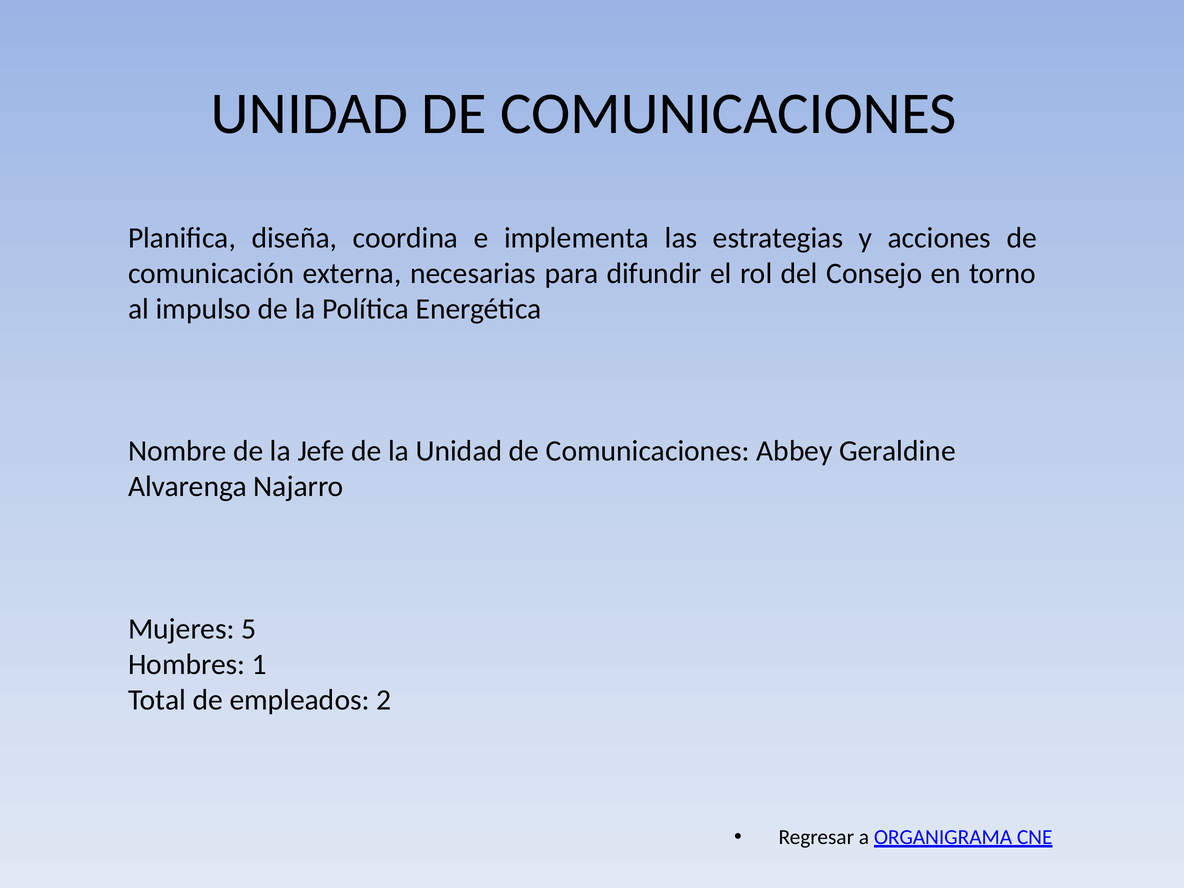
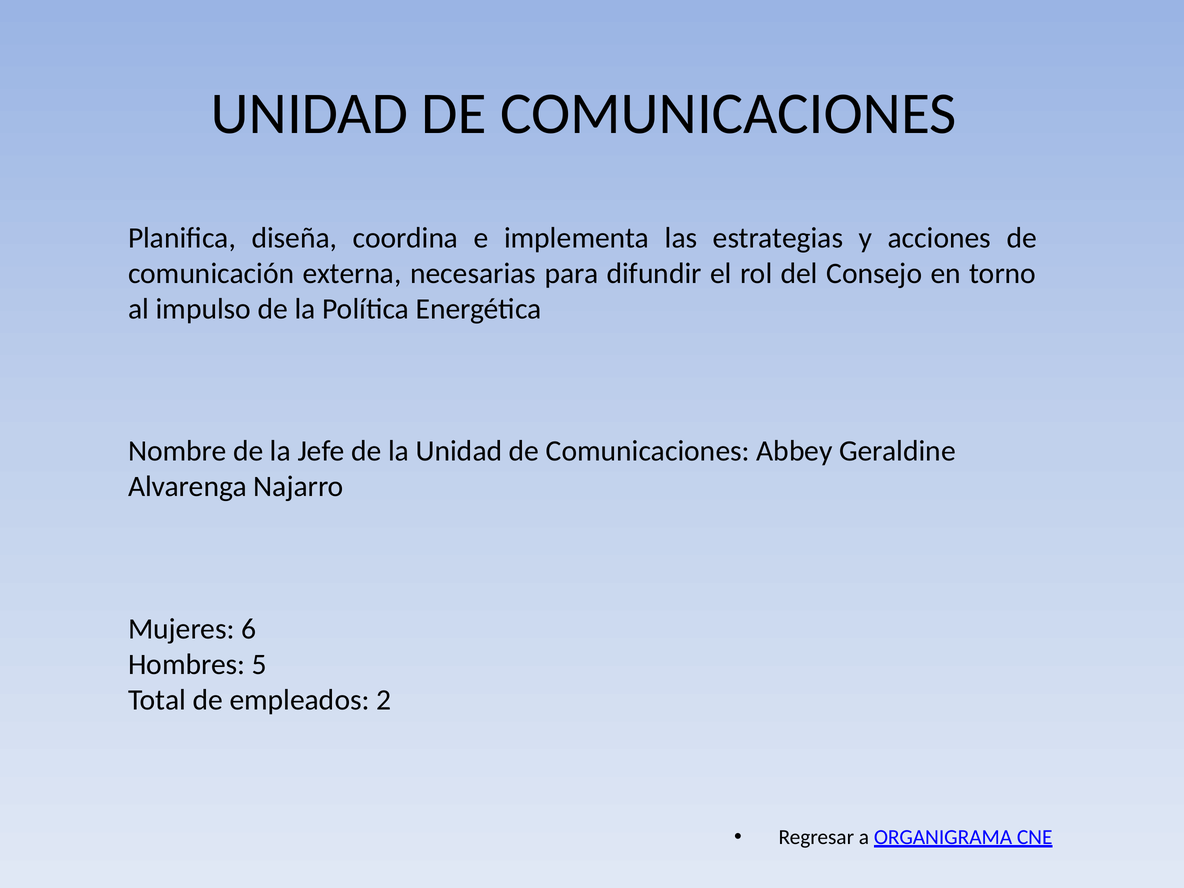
5: 5 -> 6
1: 1 -> 5
